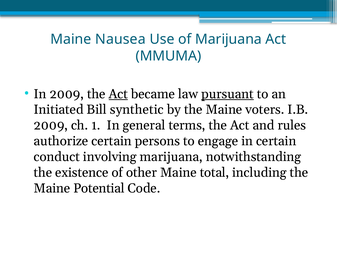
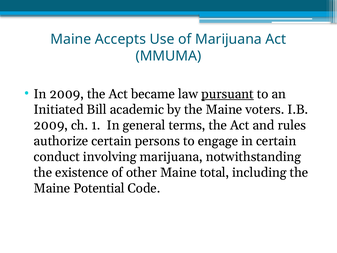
Nausea: Nausea -> Accepts
Act at (118, 94) underline: present -> none
synthetic: synthetic -> academic
